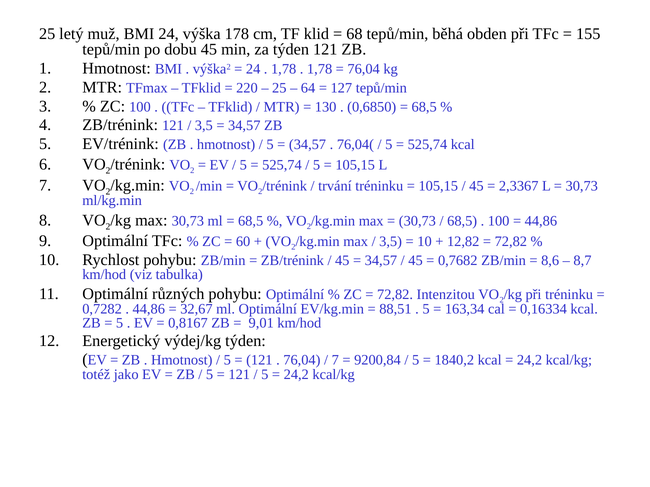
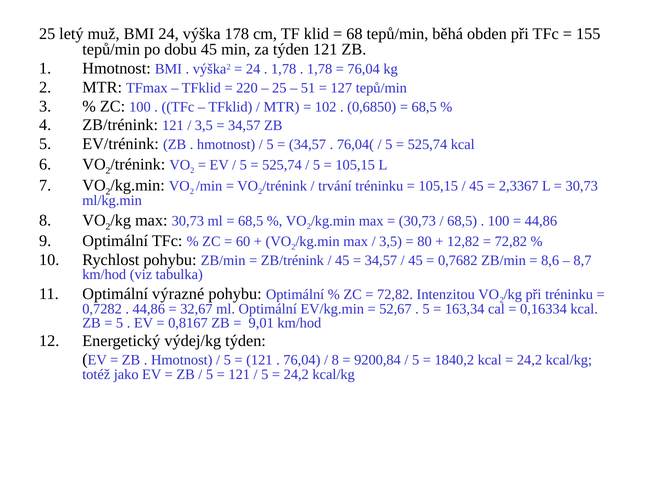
64: 64 -> 51
130: 130 -> 102
10 at (424, 242): 10 -> 80
různých: různých -> výrazné
88,51: 88,51 -> 52,67
7 at (335, 361): 7 -> 8
